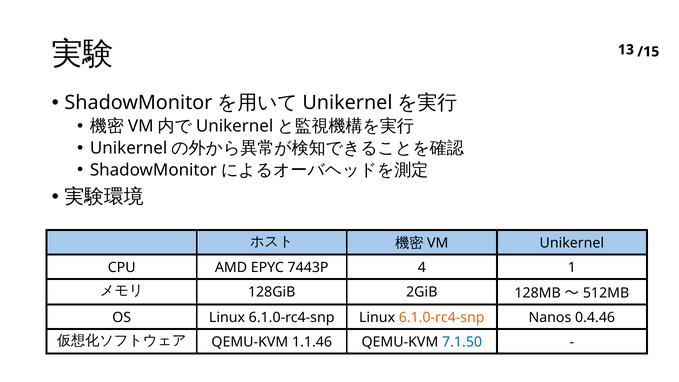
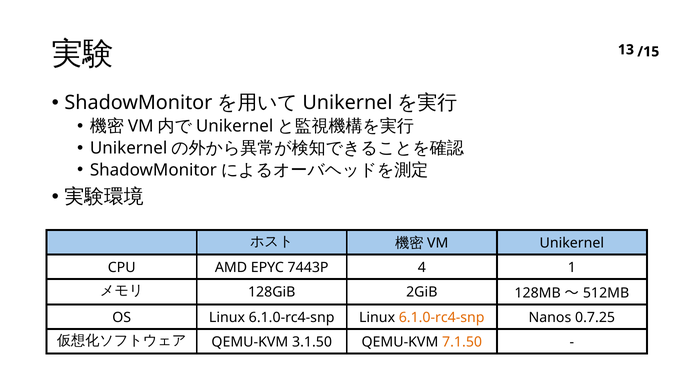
0.4.46: 0.4.46 -> 0.7.25
1.1.46: 1.1.46 -> 3.1.50
7.1.50 at (462, 342) colour: blue -> orange
